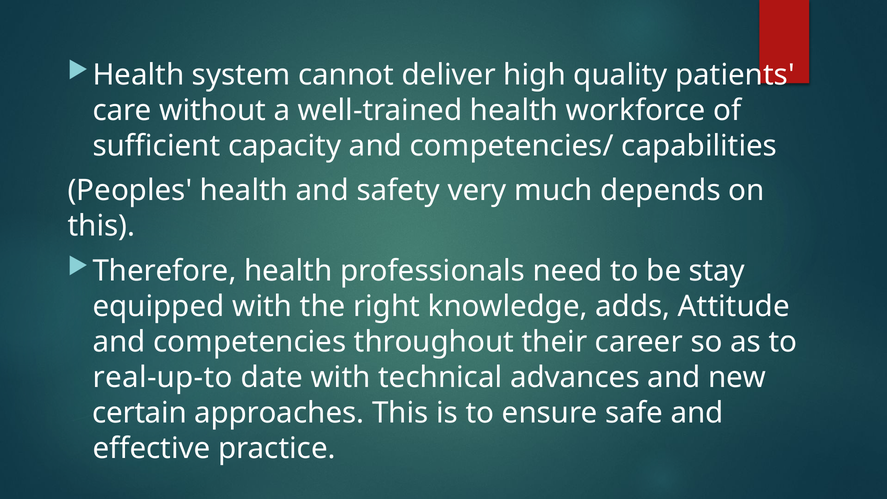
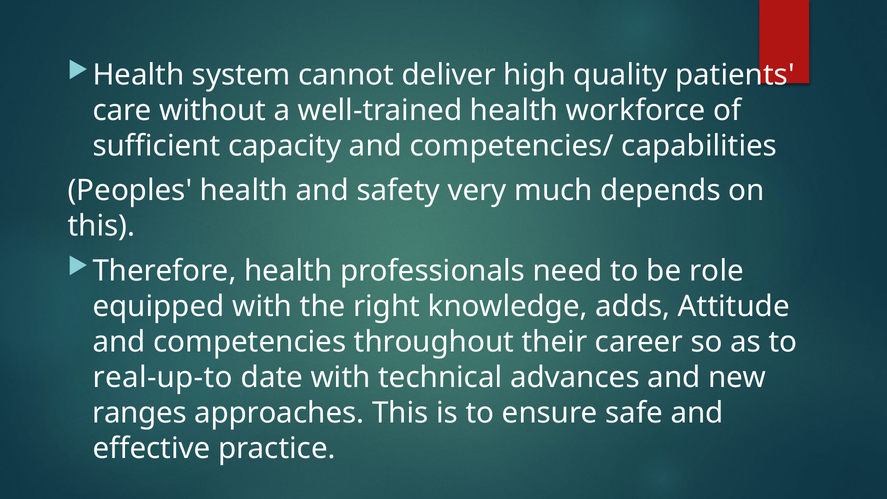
stay: stay -> role
certain: certain -> ranges
